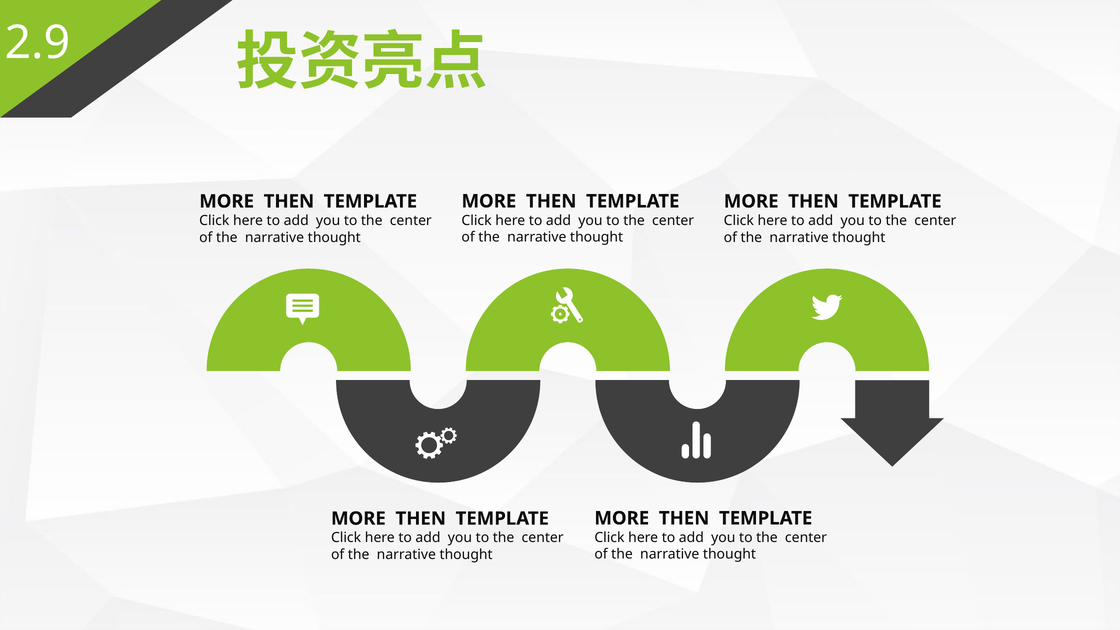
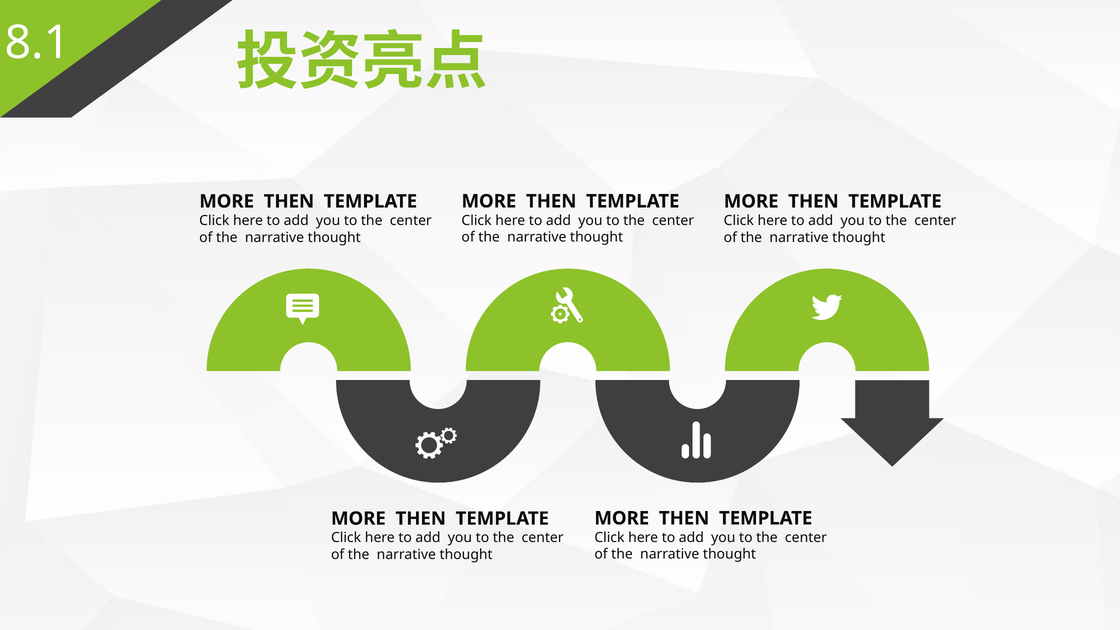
2.9: 2.9 -> 8.1
